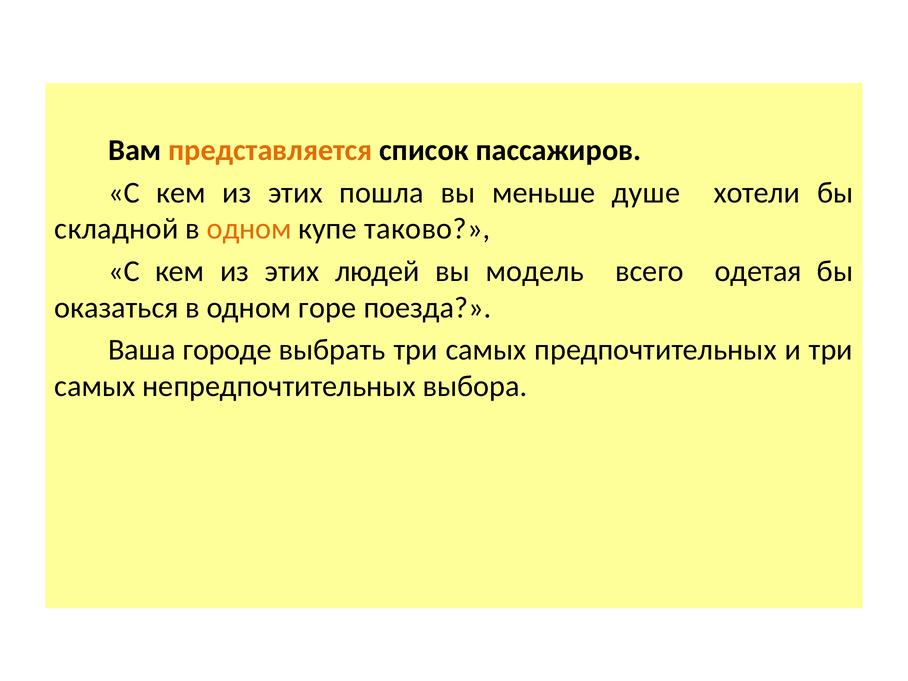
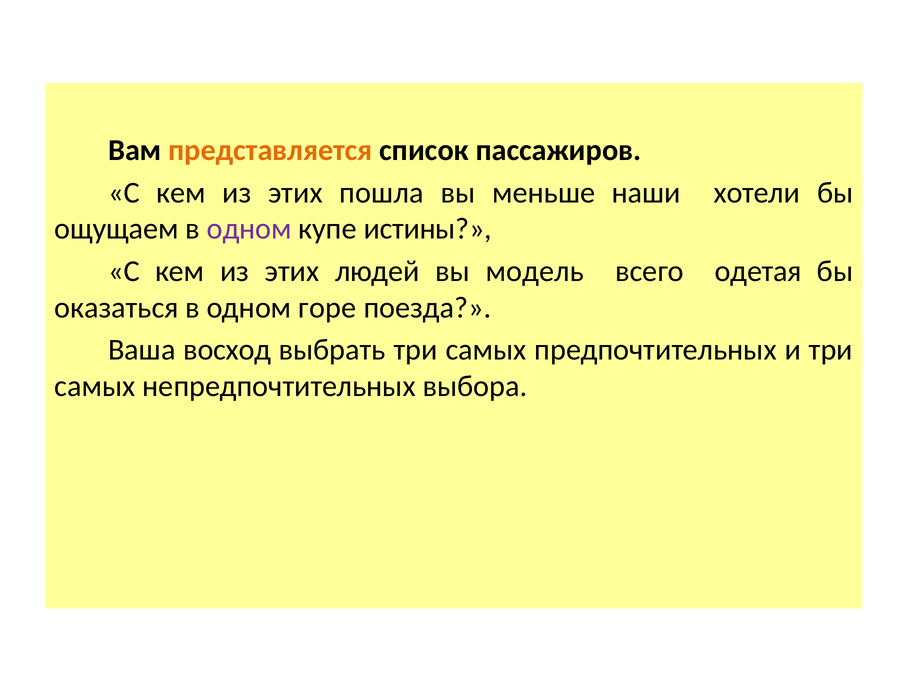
душе: душе -> наши
складной: складной -> ощущаем
одном at (249, 229) colour: orange -> purple
таково: таково -> истины
городе: городе -> восход
